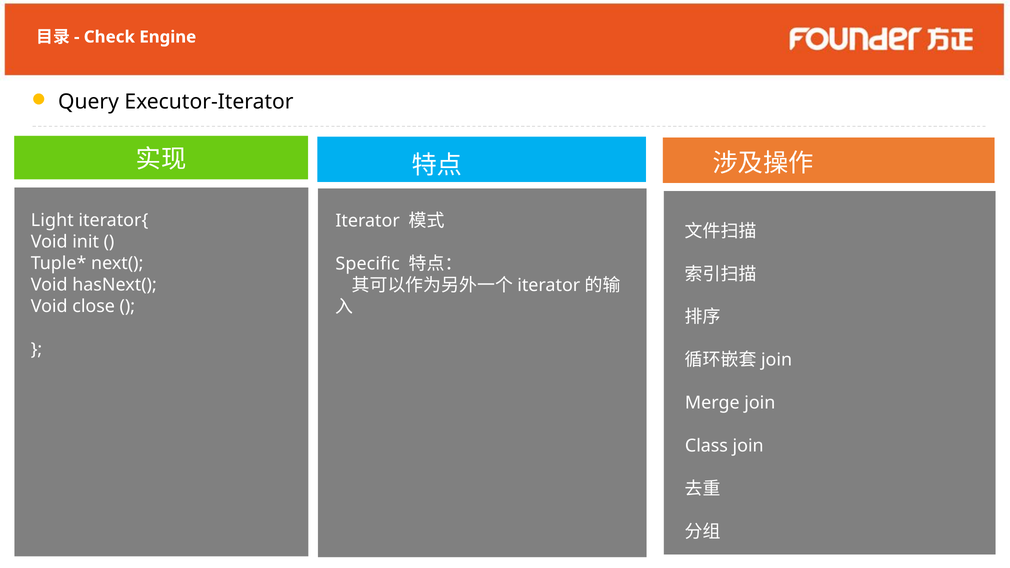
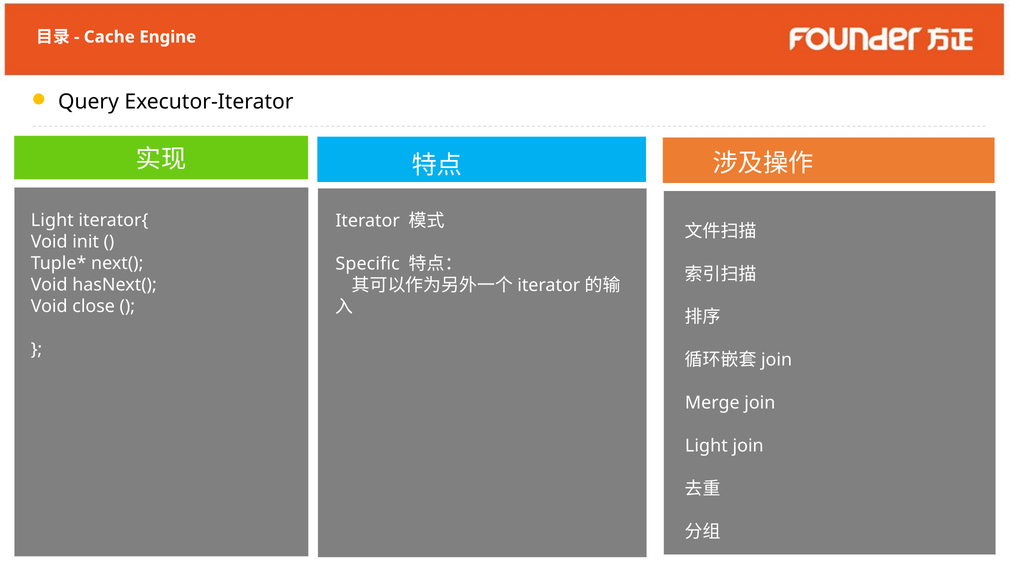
Check: Check -> Cache
Class at (706, 446): Class -> Light
